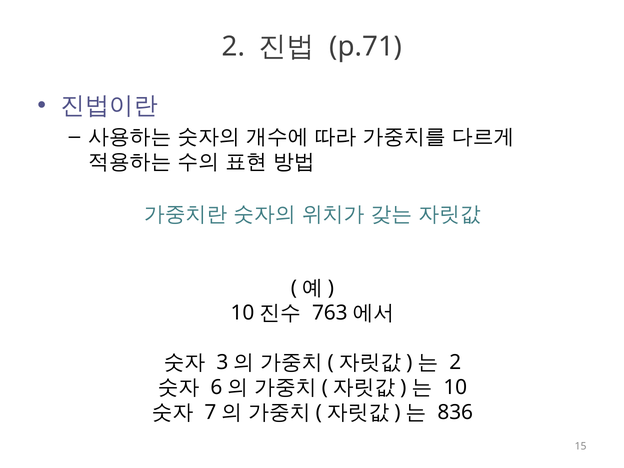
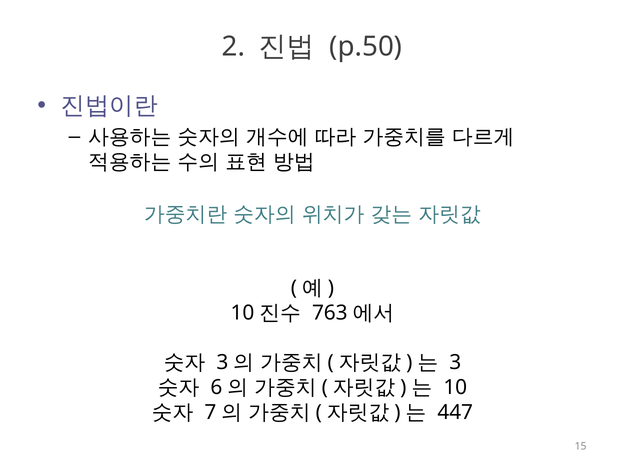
p.71: p.71 -> p.50
2 at (455, 363): 2 -> 3
836: 836 -> 447
